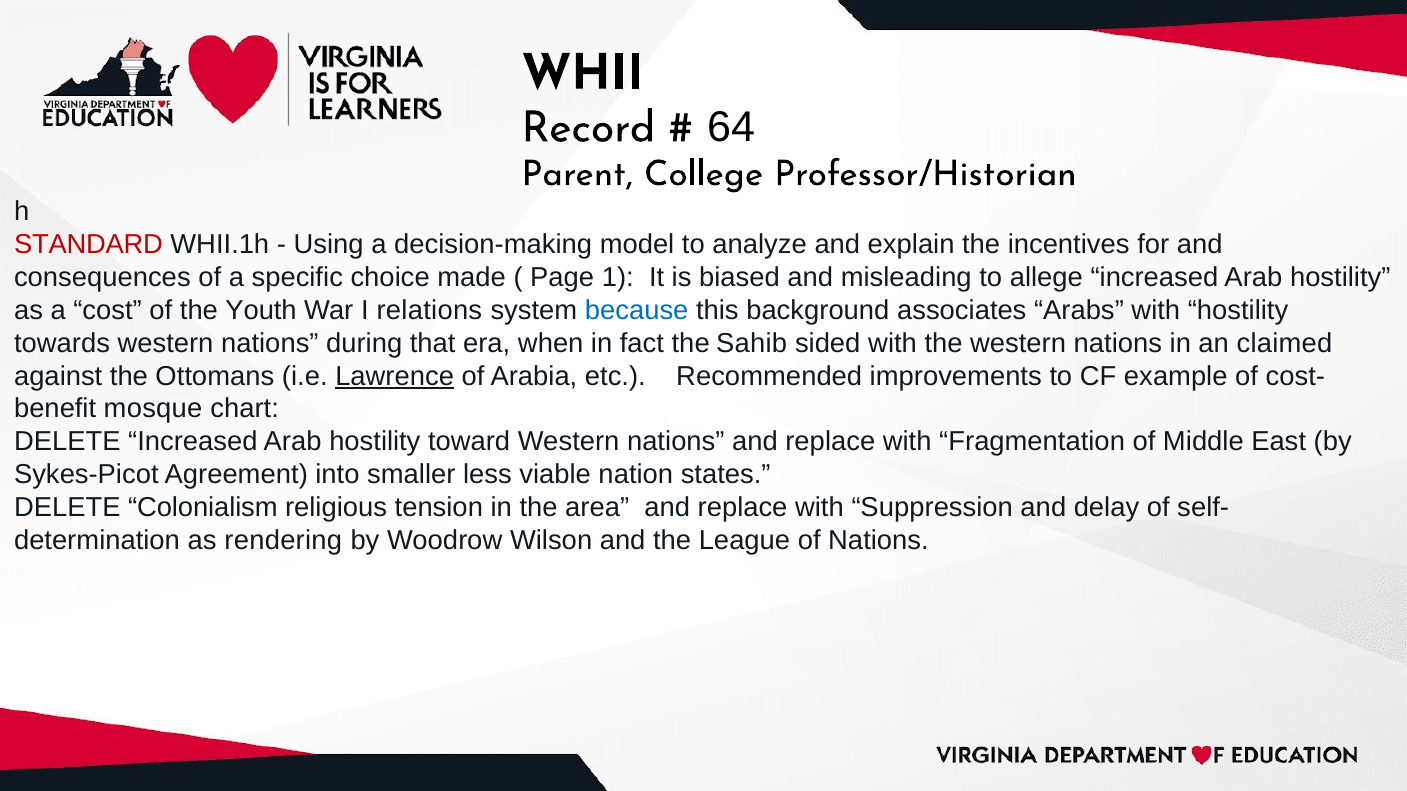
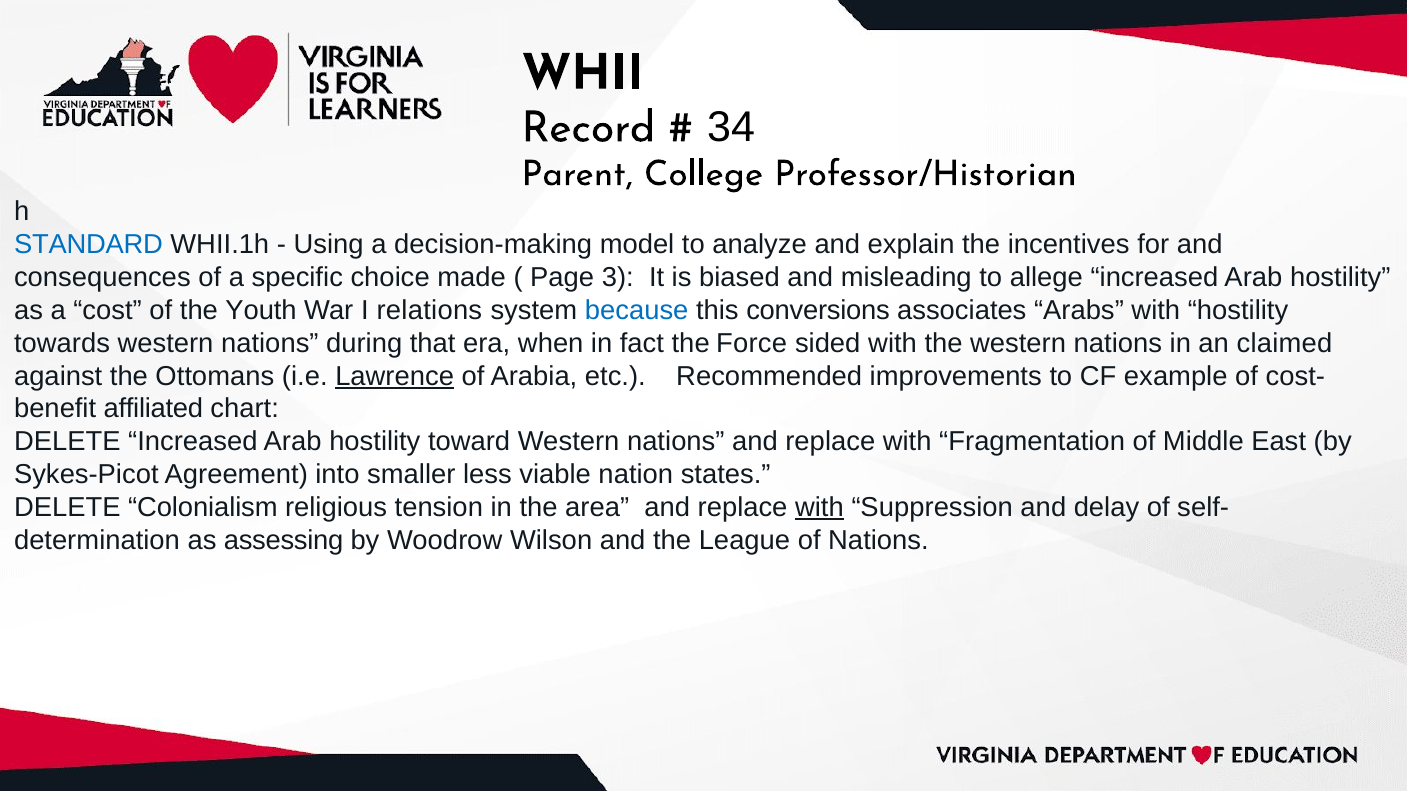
64: 64 -> 34
STANDARD colour: red -> blue
1: 1 -> 3
background: background -> conversions
Sahib: Sahib -> Force
mosque: mosque -> affiliated
with at (819, 508) underline: none -> present
rendering: rendering -> assessing
